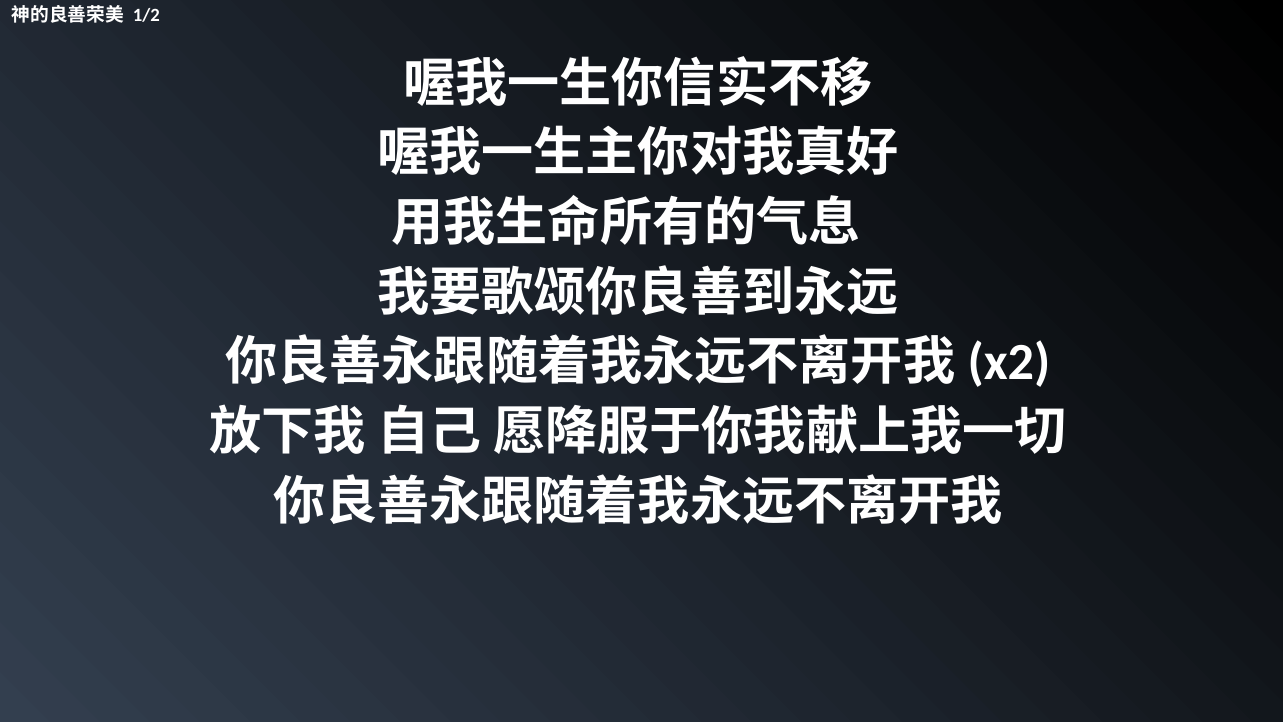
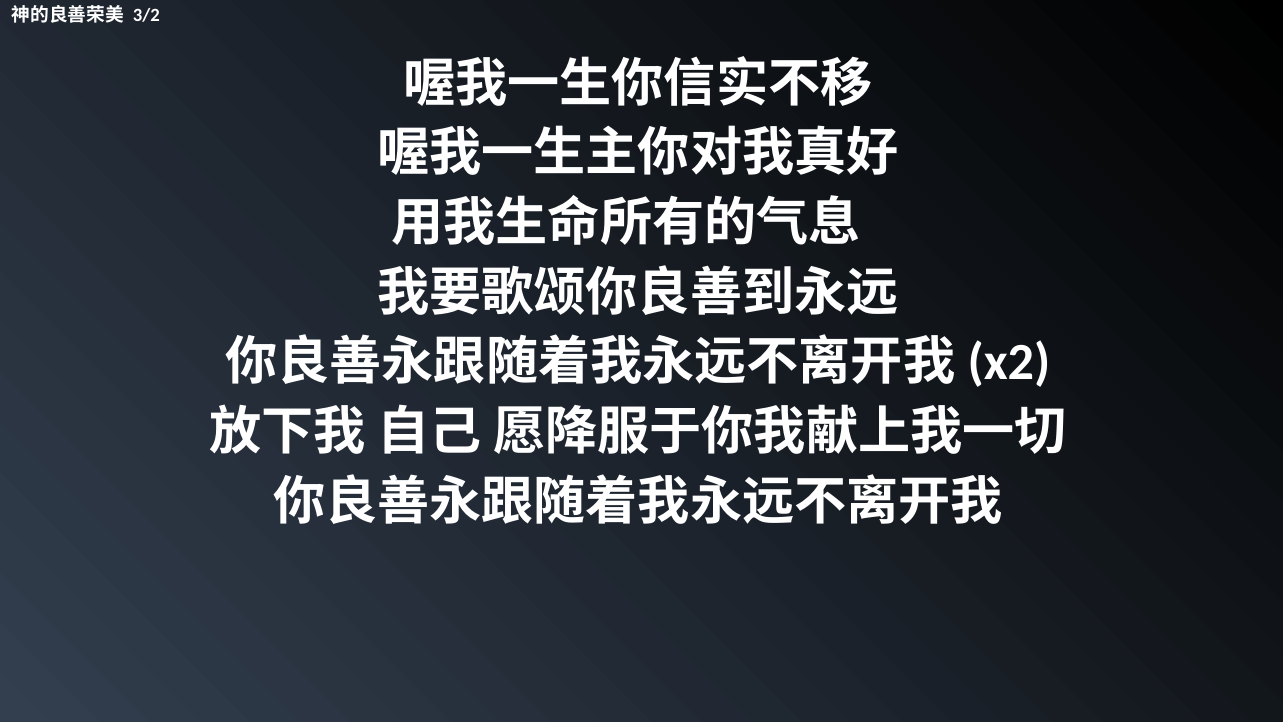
1/2: 1/2 -> 3/2
